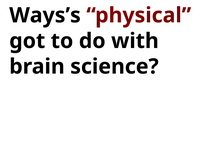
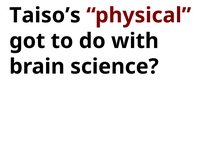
Ways’s: Ways’s -> Taiso’s
